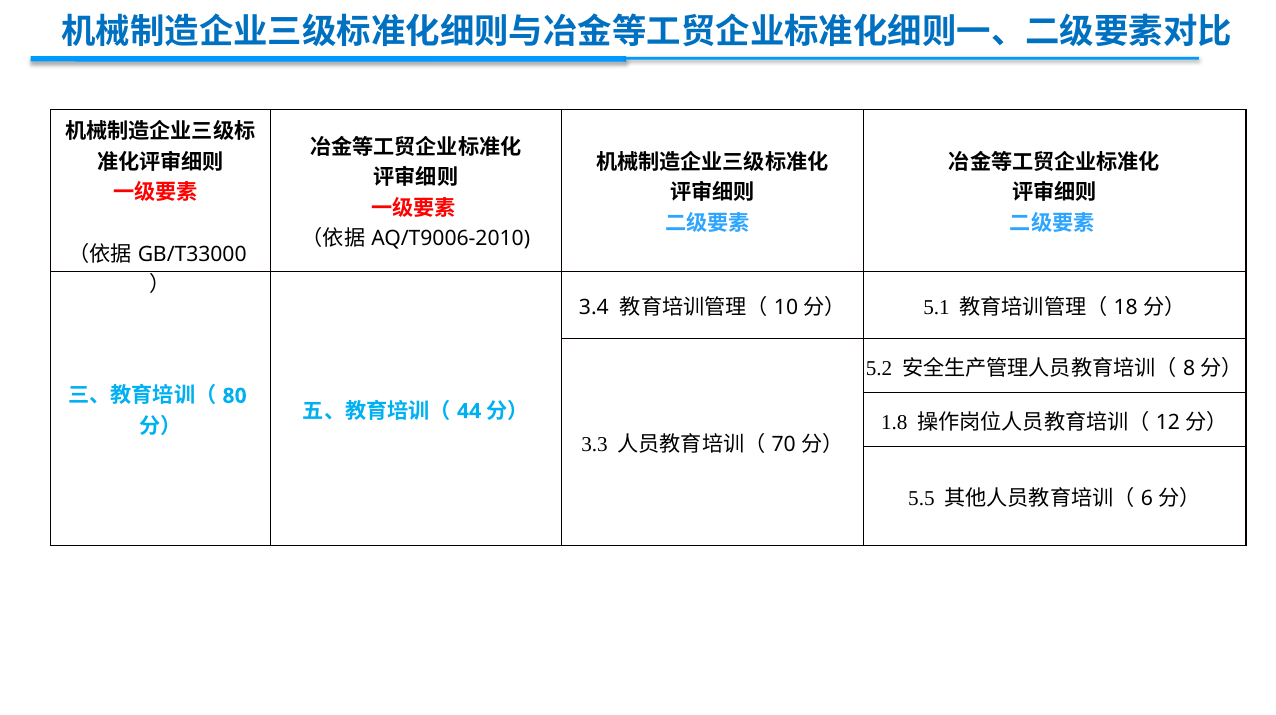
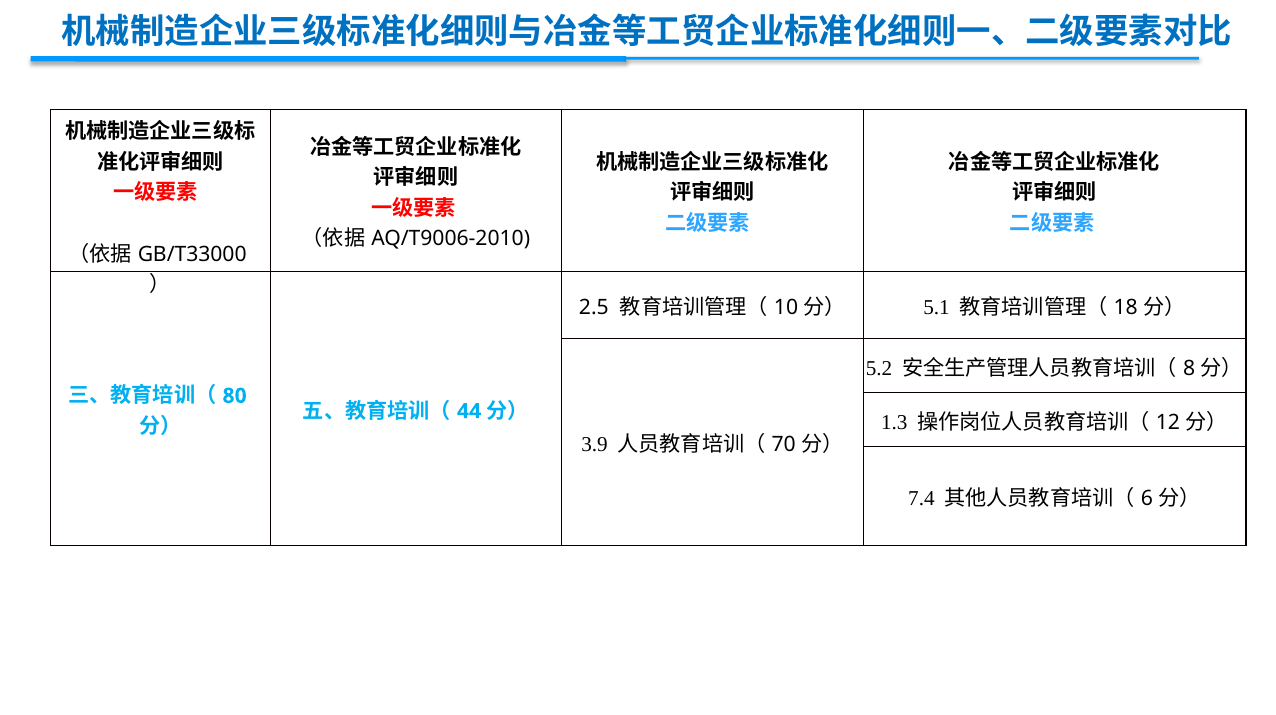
3.4: 3.4 -> 2.5
1.8: 1.8 -> 1.3
3.3: 3.3 -> 3.9
5.5: 5.5 -> 7.4
